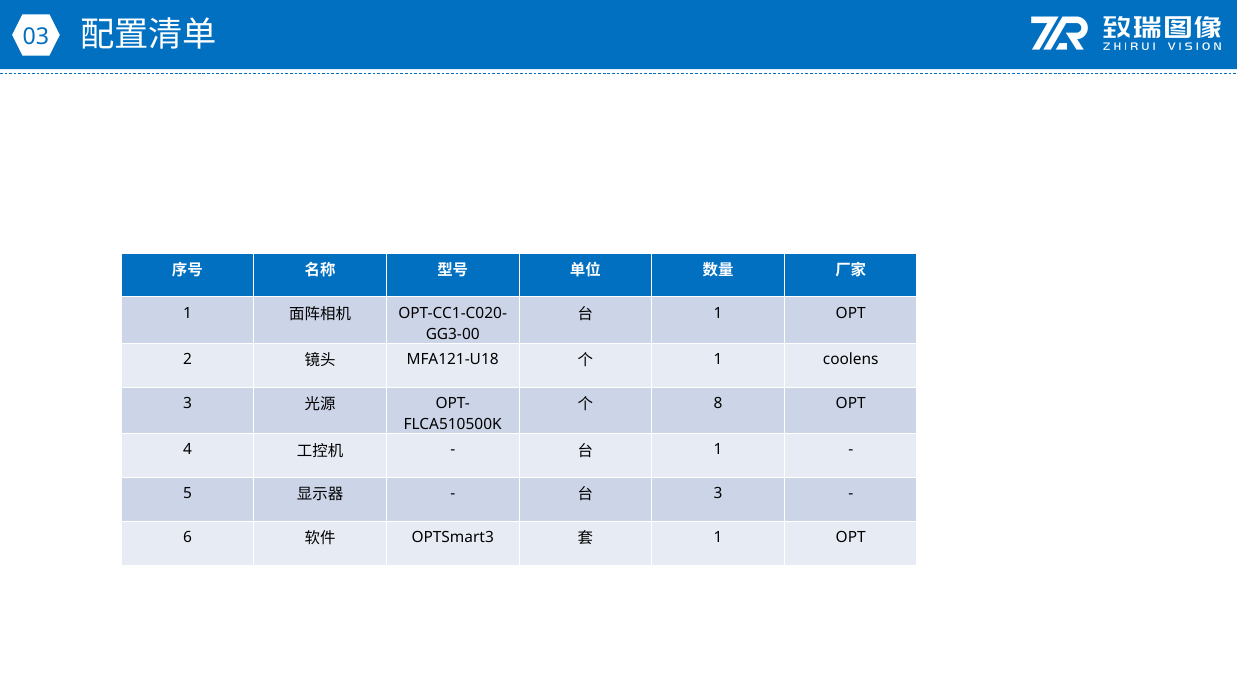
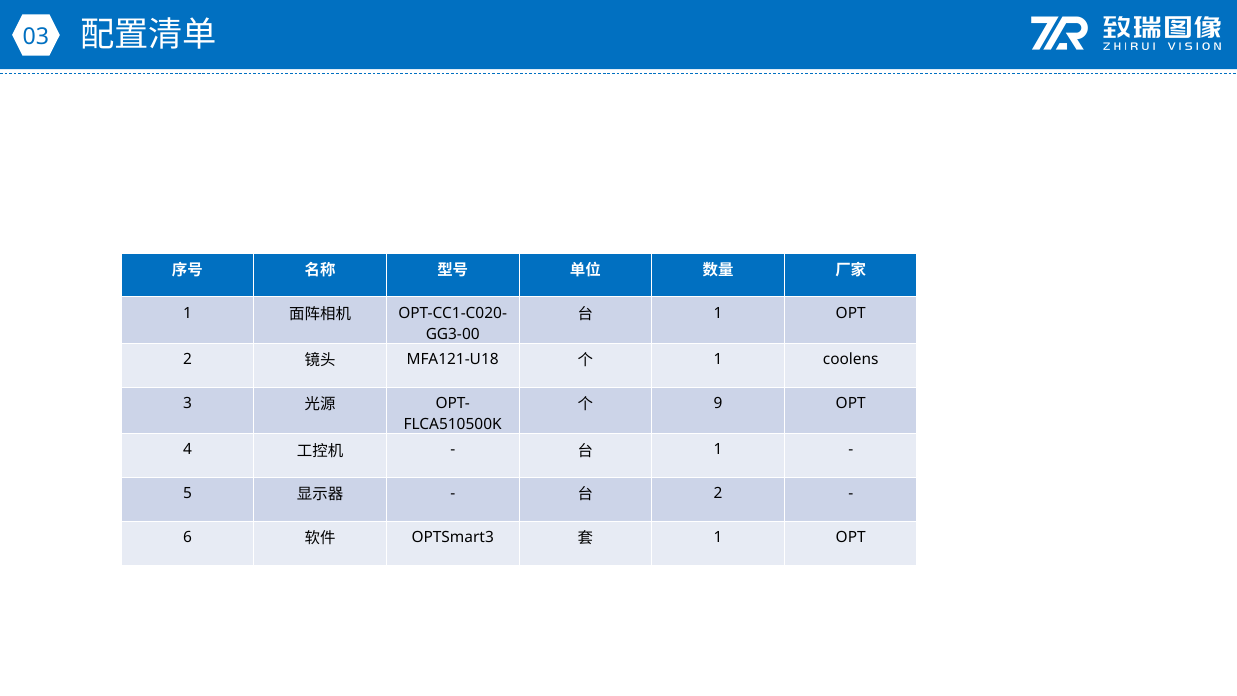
8: 8 -> 9
3 at (718, 493): 3 -> 2
